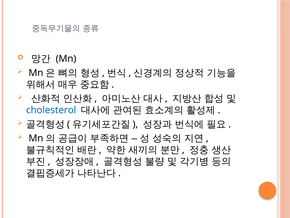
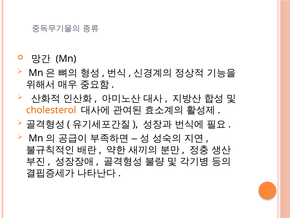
cholesterol colour: blue -> orange
